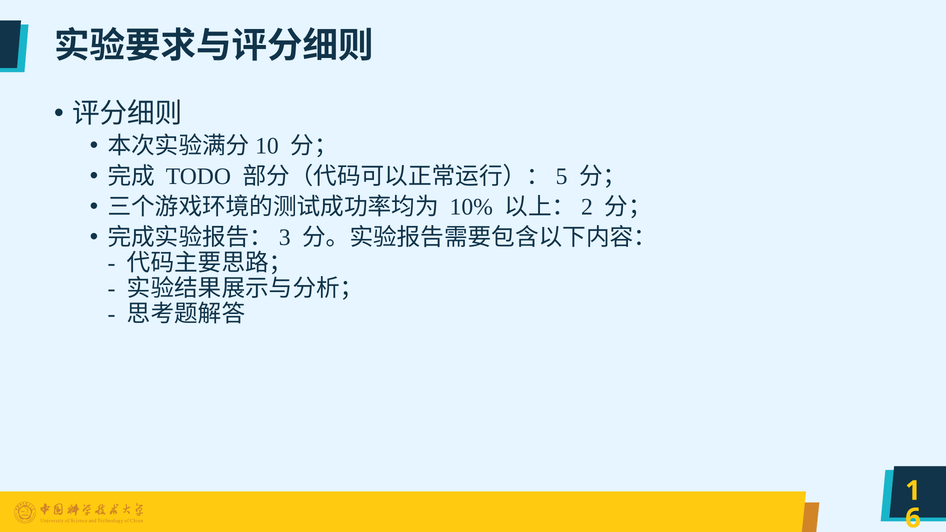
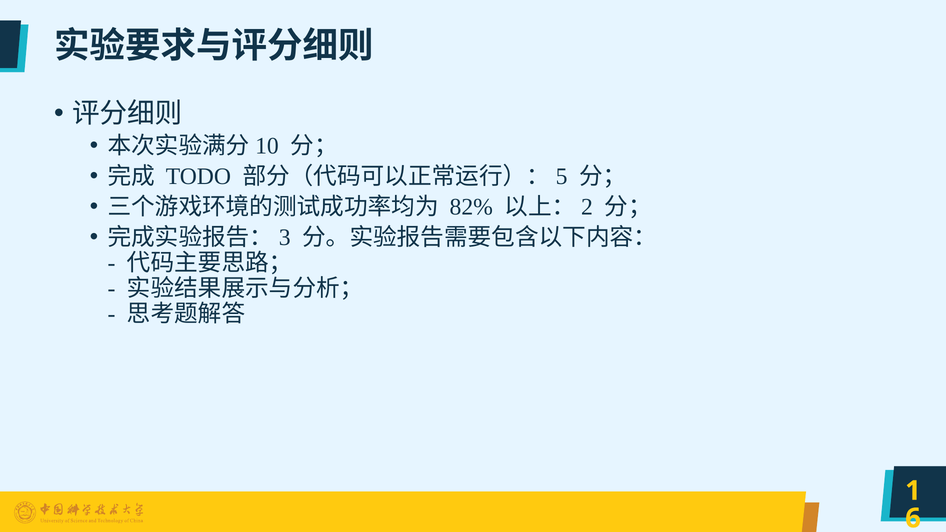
10%: 10% -> 82%
